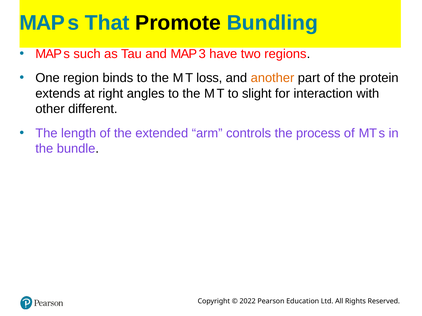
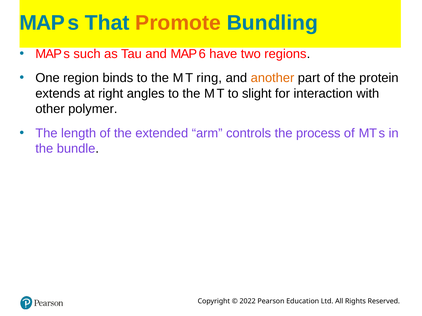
Promote colour: black -> orange
3: 3 -> 6
loss: loss -> ring
different: different -> polymer
